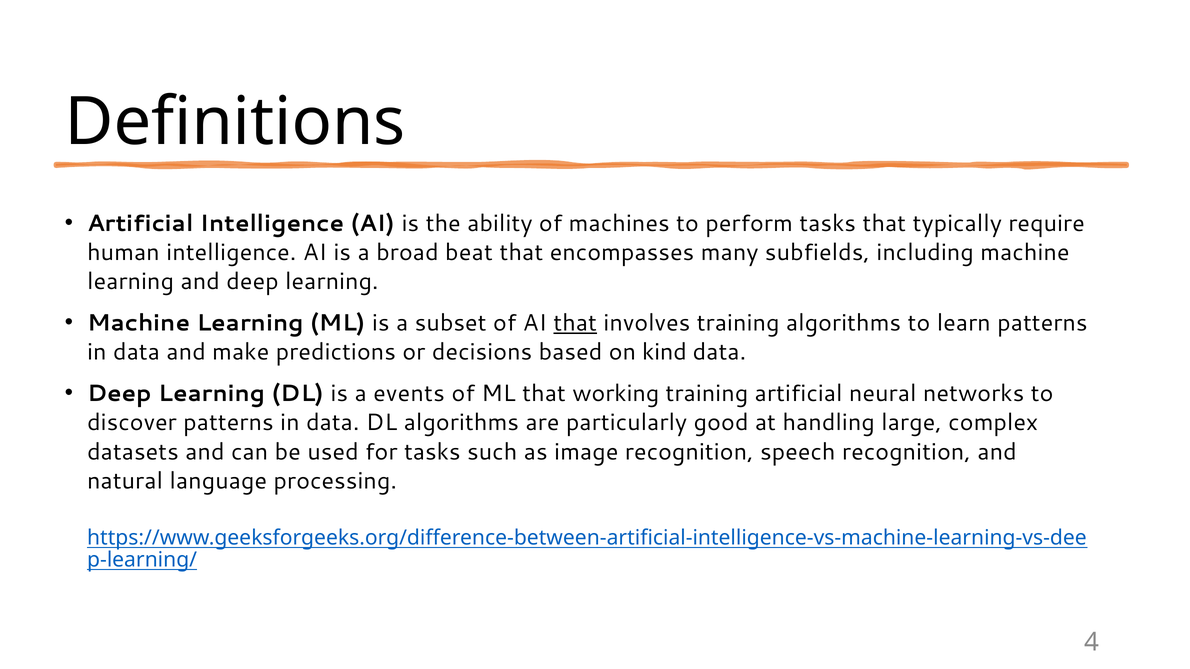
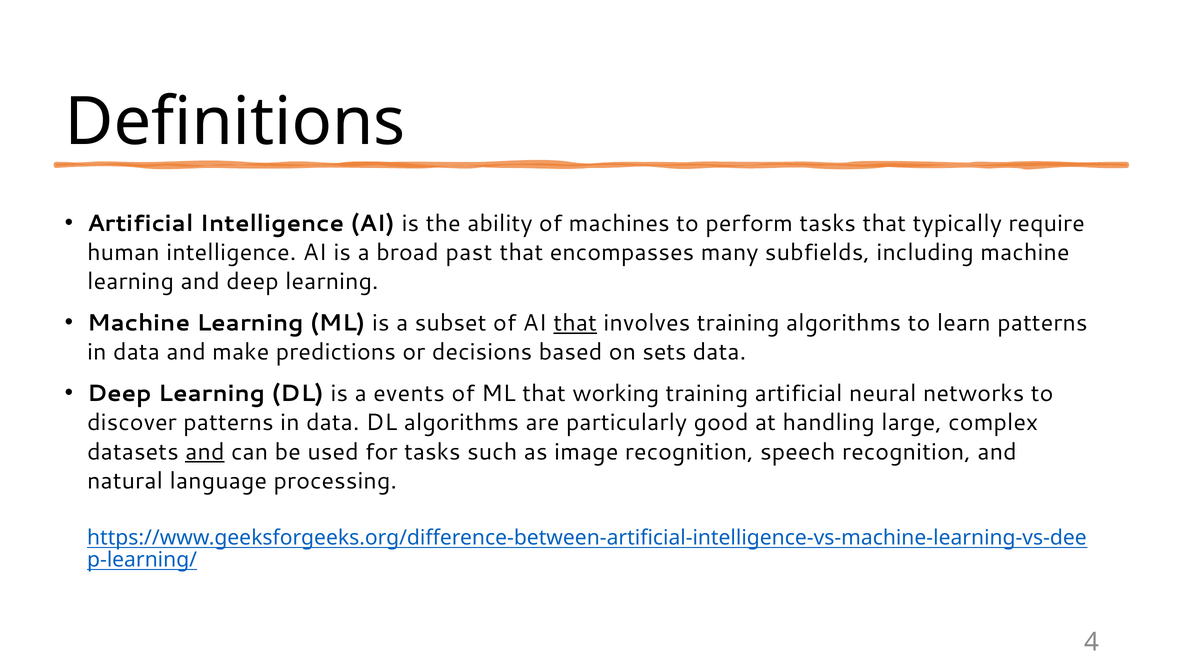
beat: beat -> past
kind: kind -> sets
and at (205, 452) underline: none -> present
